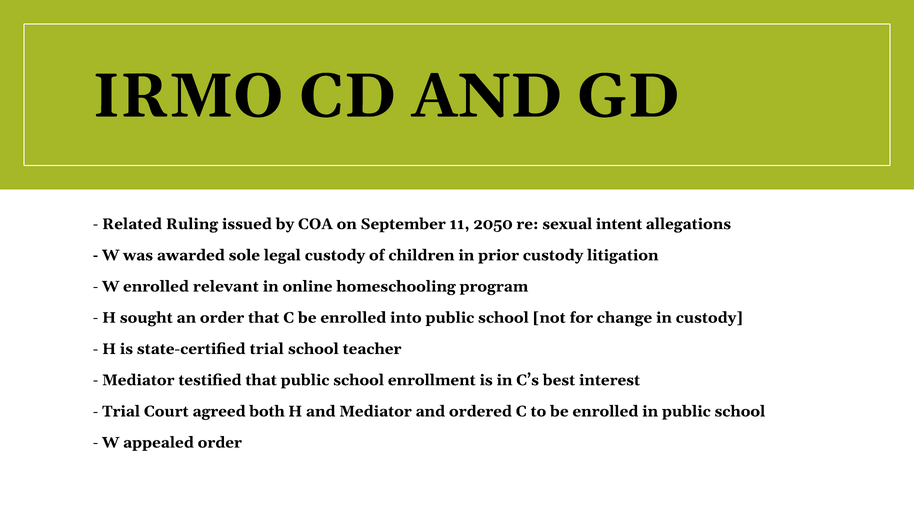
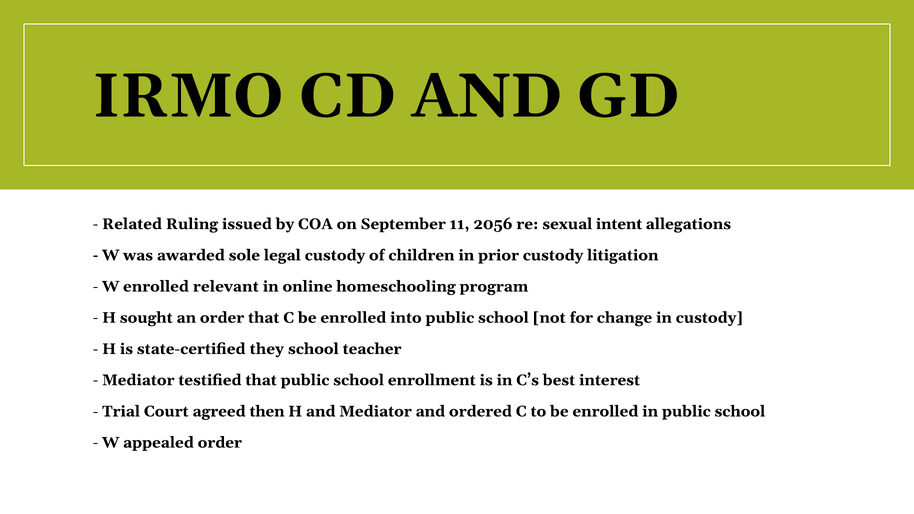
2050: 2050 -> 2056
state-certified trial: trial -> they
both: both -> then
